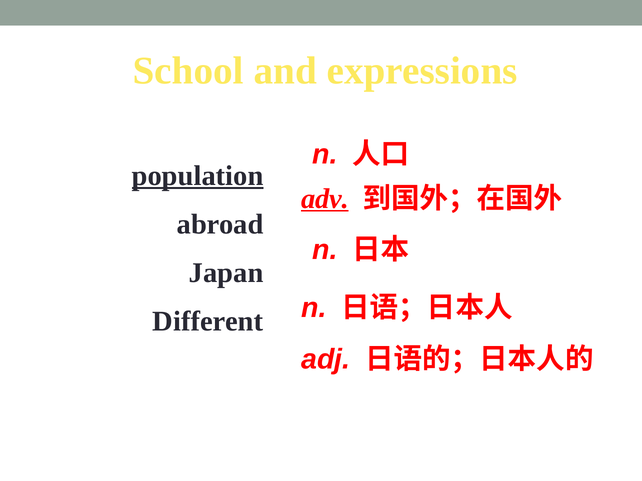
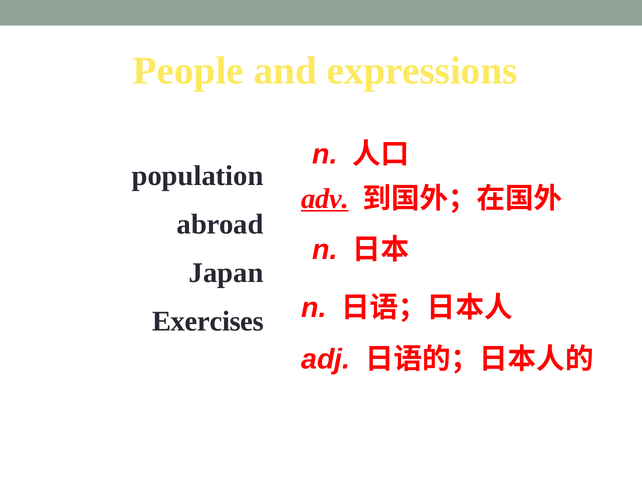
School: School -> People
population underline: present -> none
Different: Different -> Exercises
